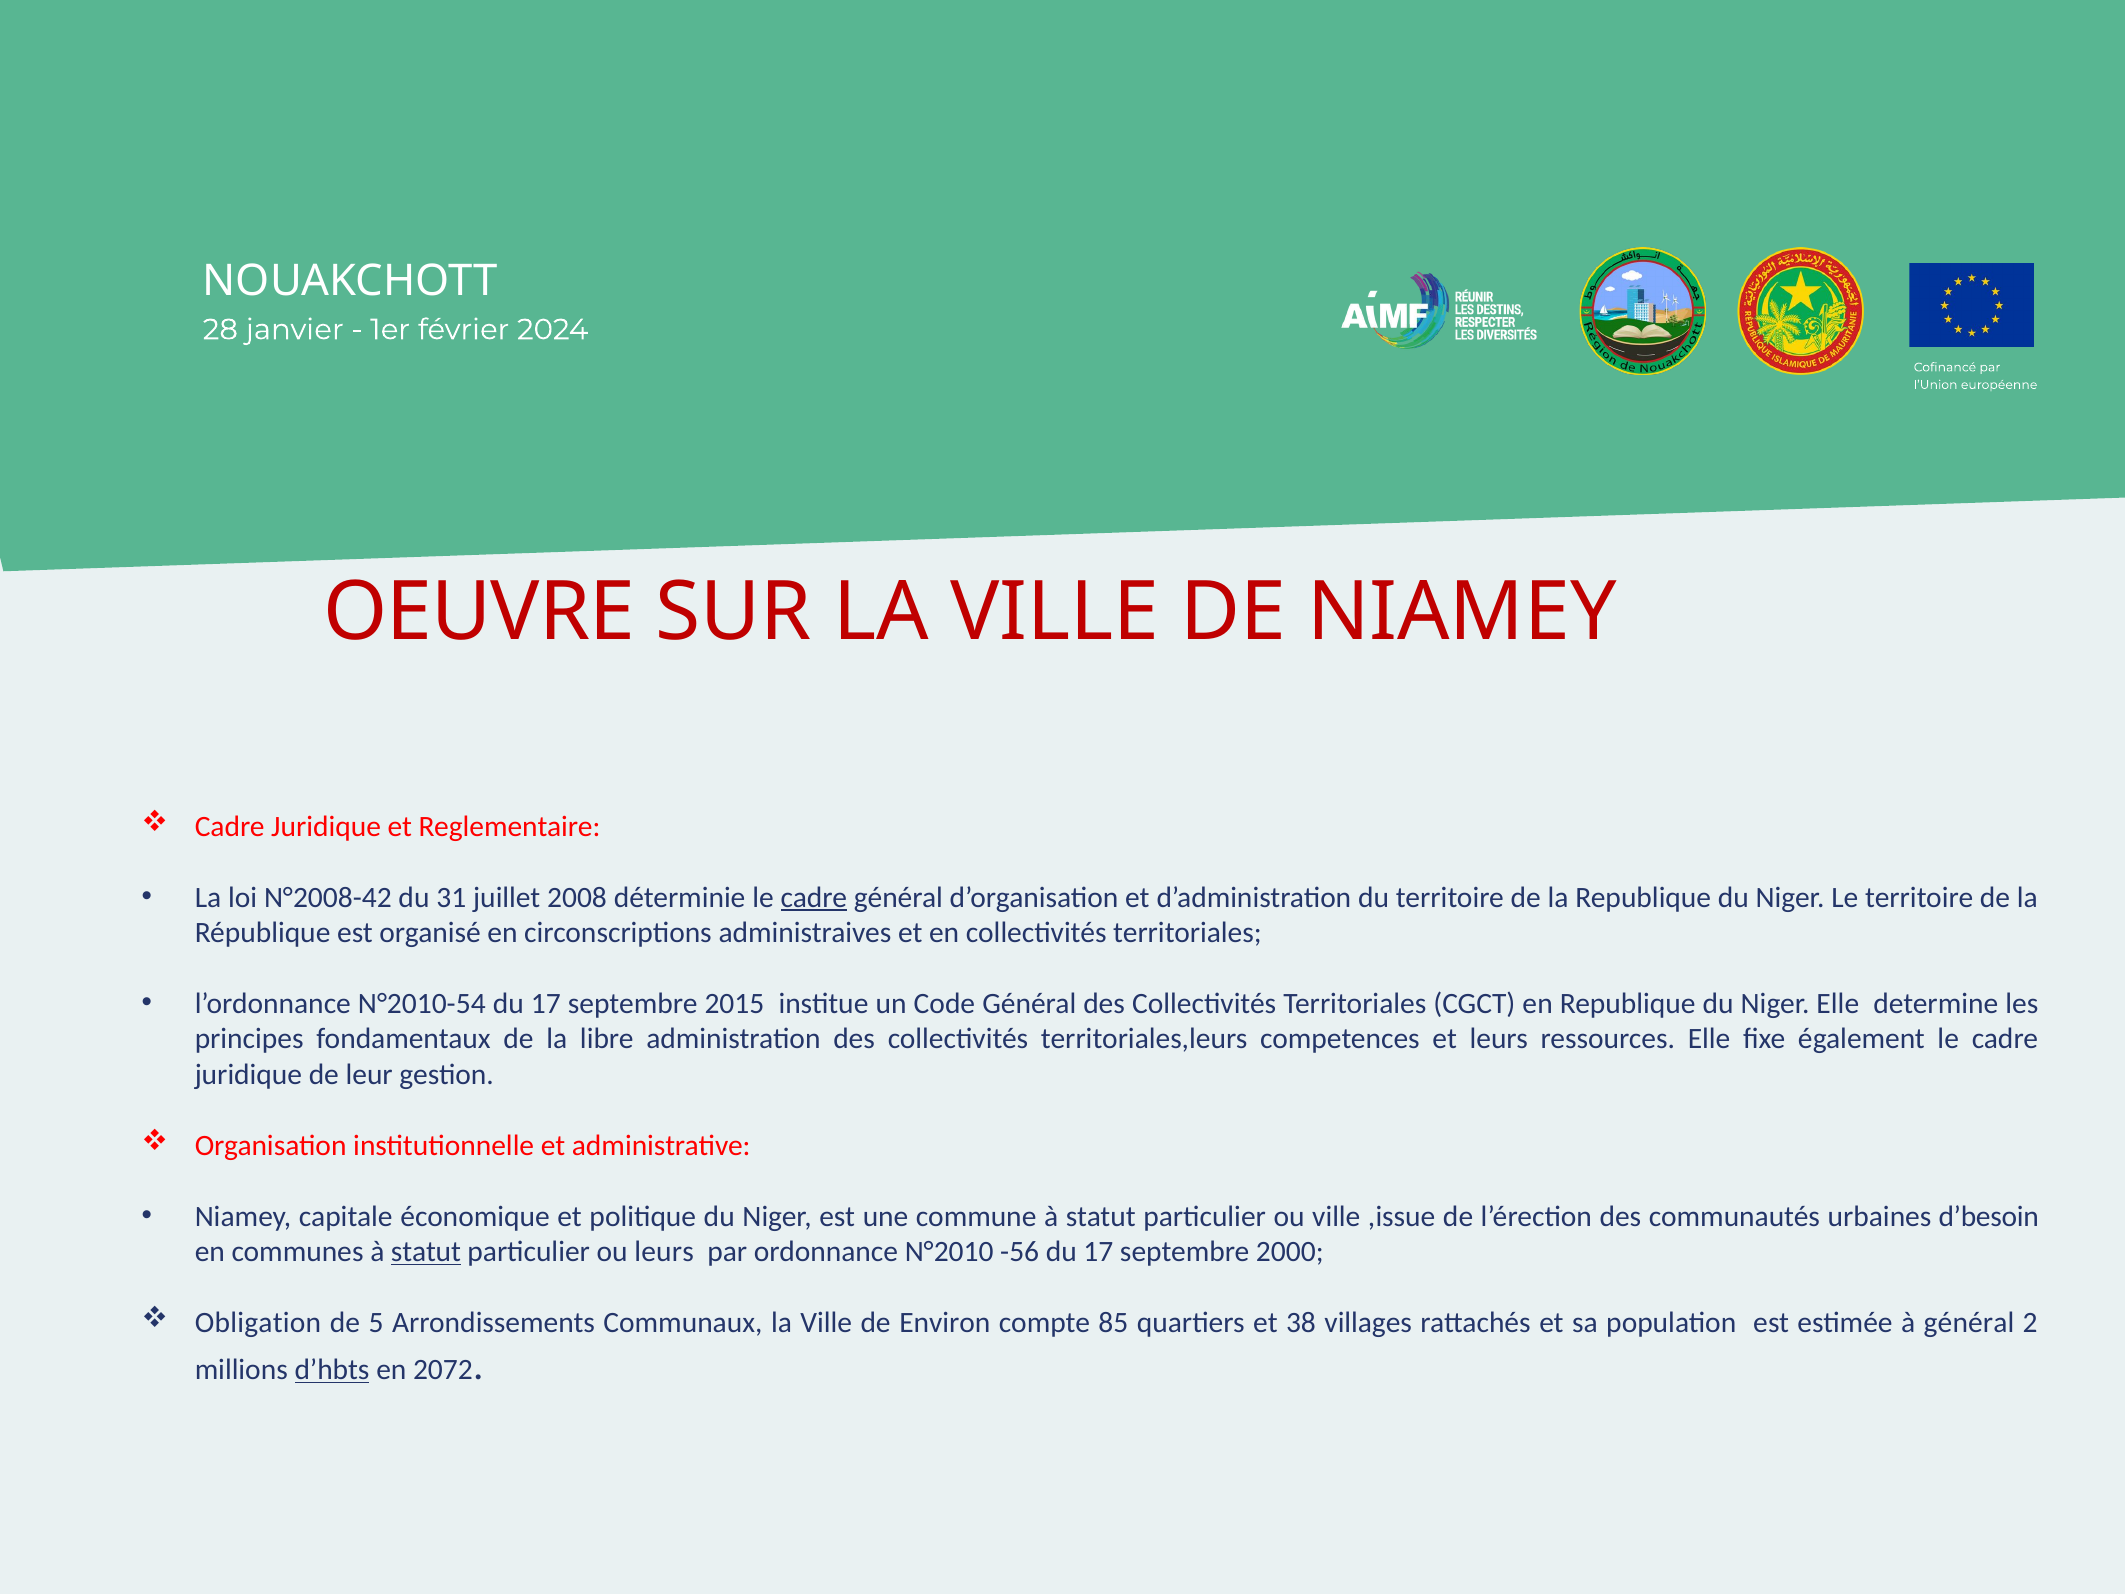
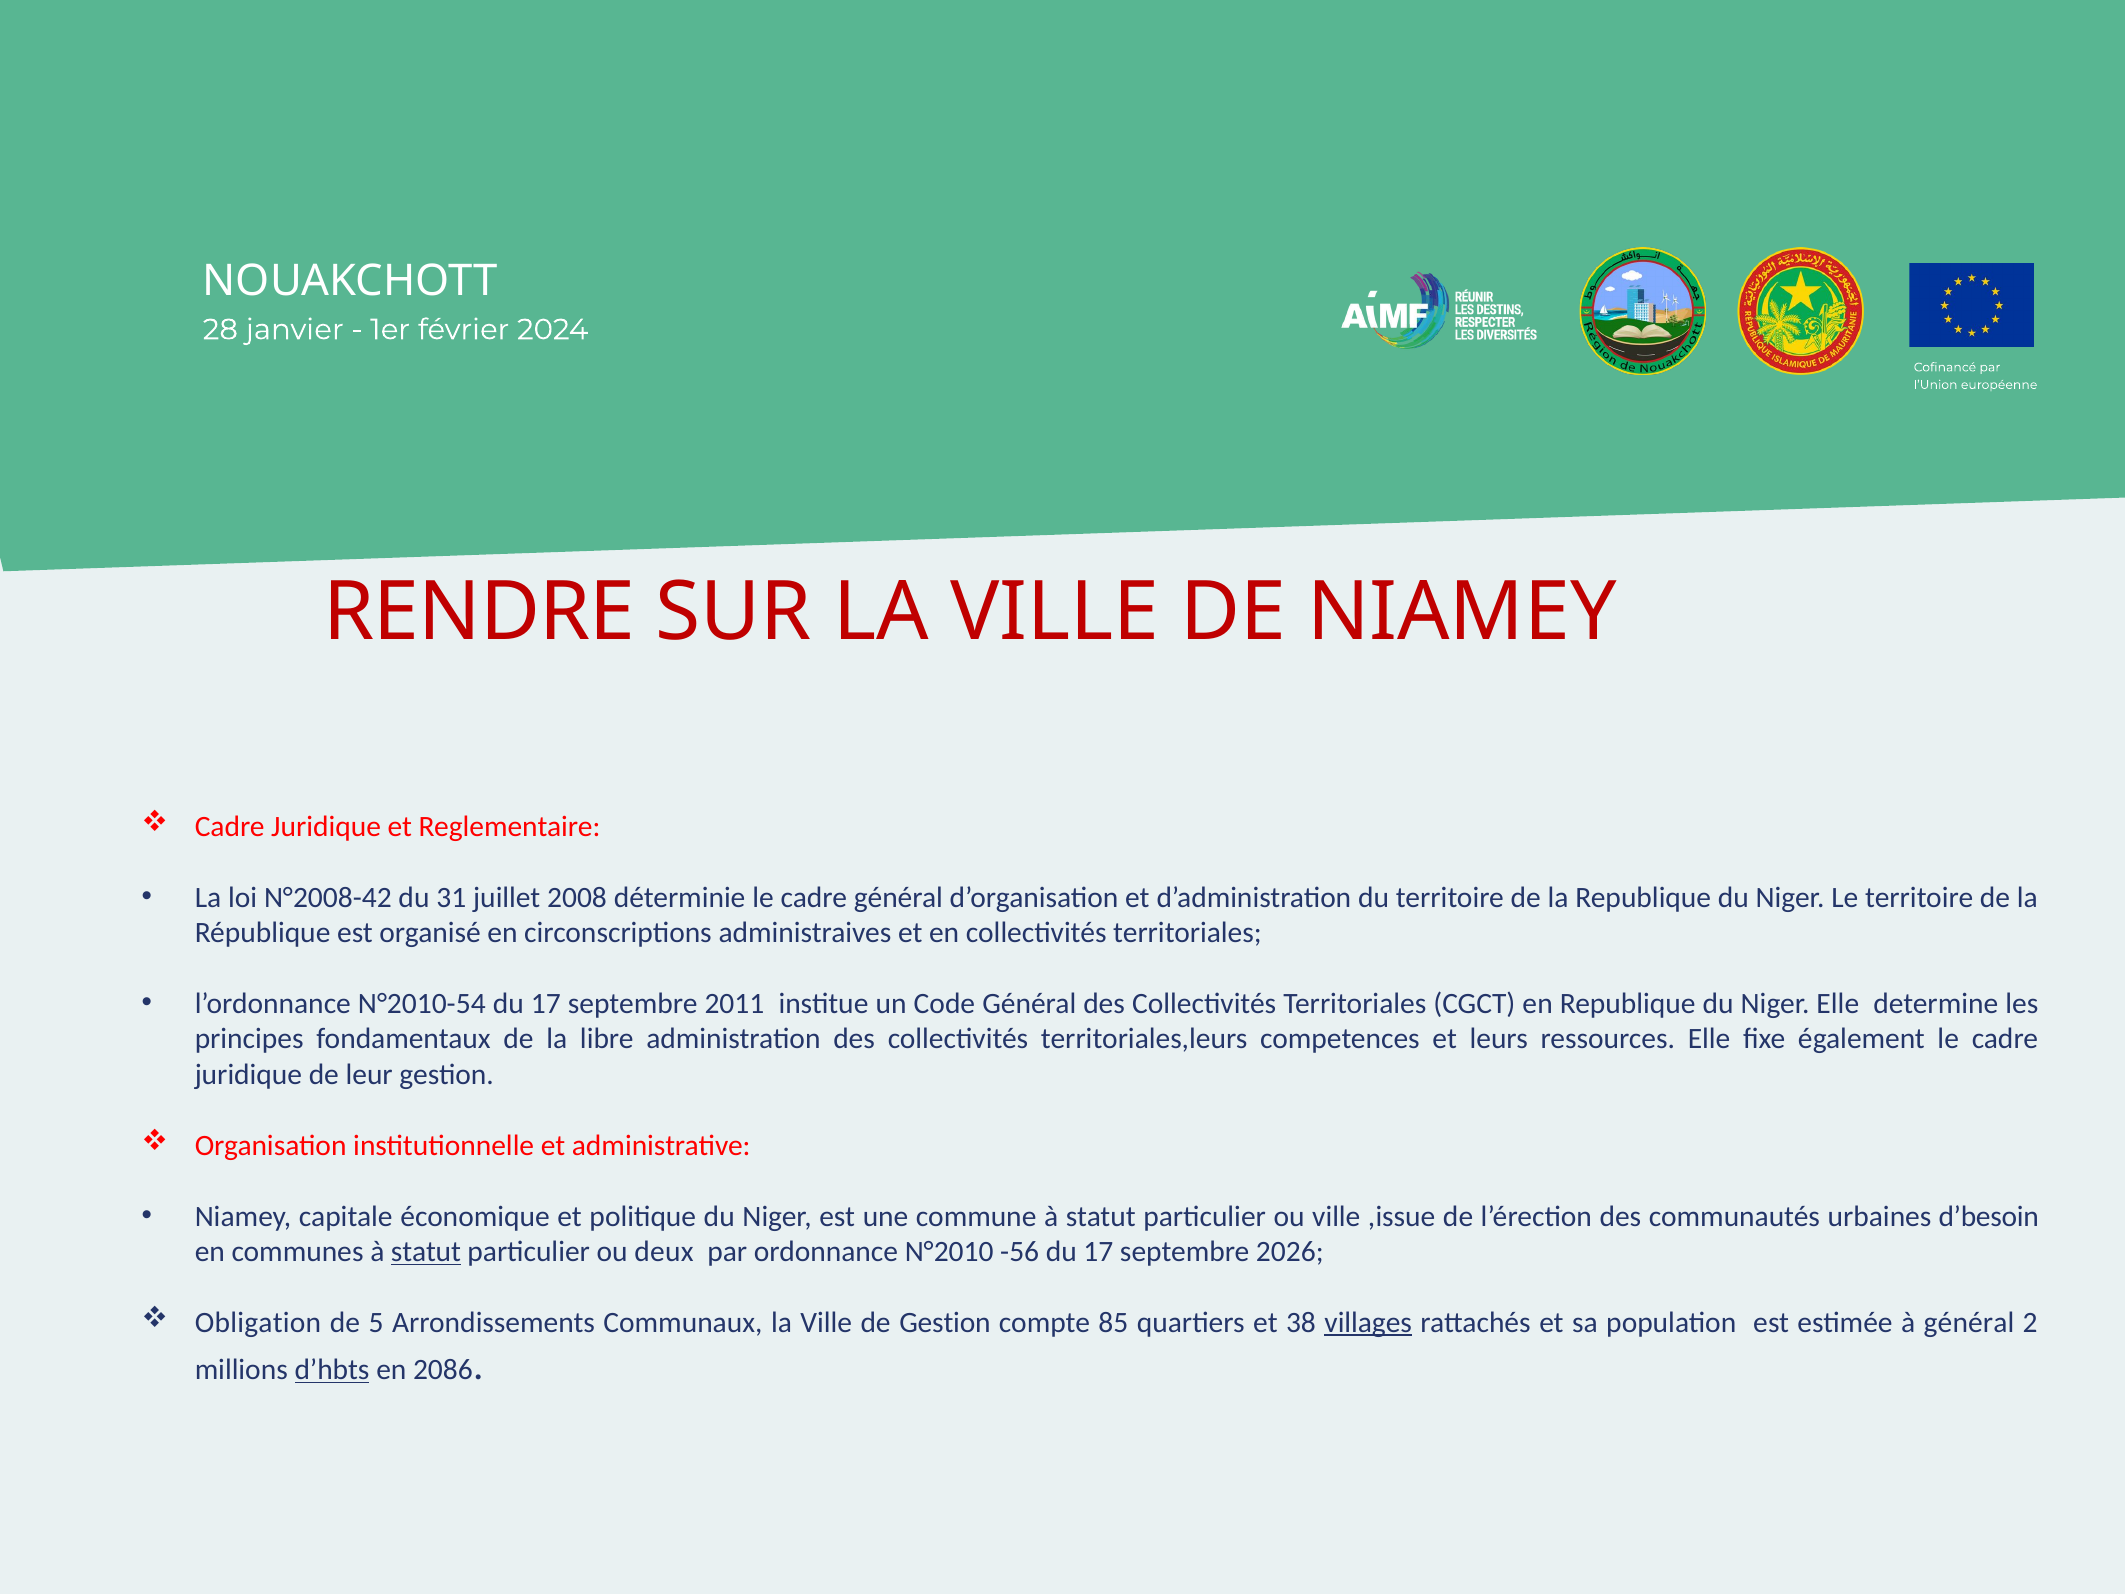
OEUVRE: OEUVRE -> RENDRE
cadre at (814, 897) underline: present -> none
2015: 2015 -> 2011
ou leurs: leurs -> deux
2000: 2000 -> 2026
de Environ: Environ -> Gestion
villages underline: none -> present
2072: 2072 -> 2086
